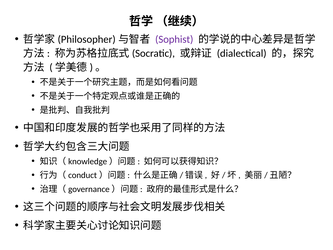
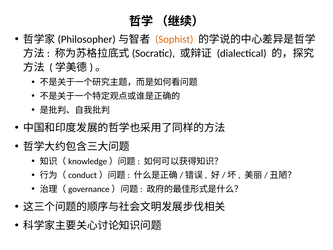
Sophist colour: purple -> orange
